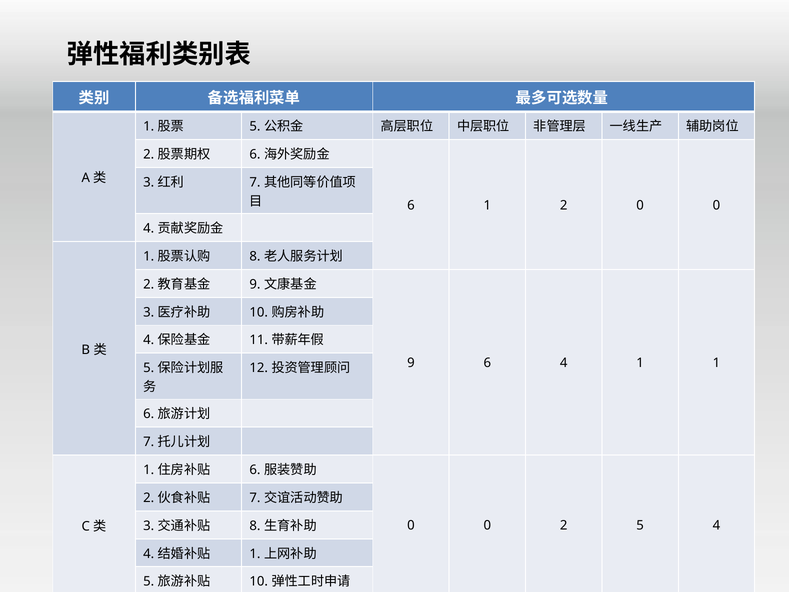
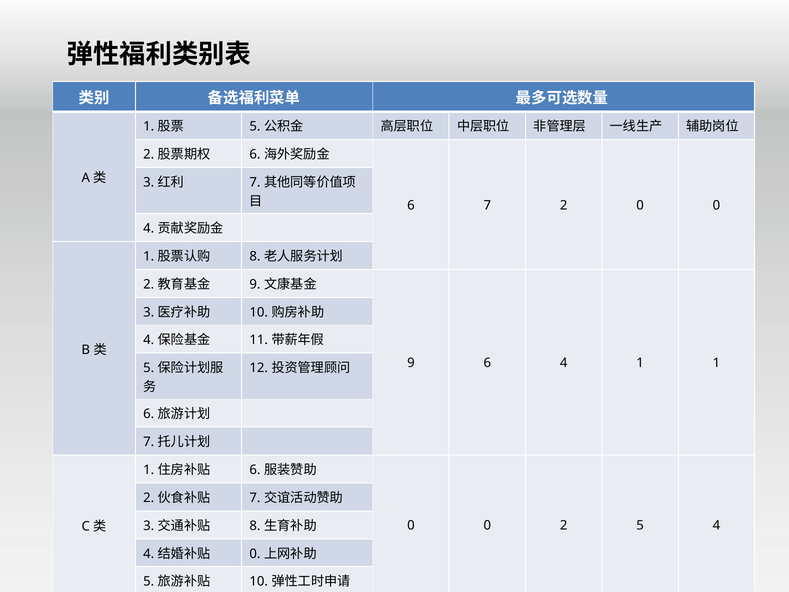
6 1: 1 -> 7
1 at (255, 553): 1 -> 0
